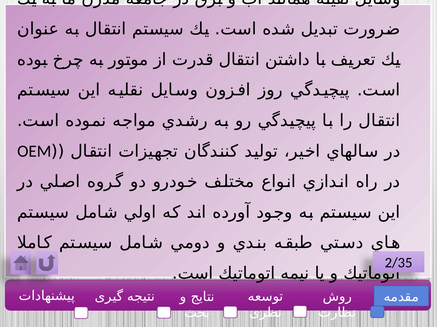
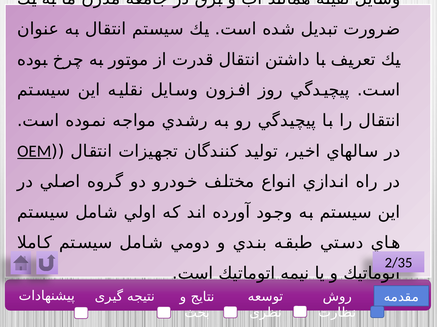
OEM underline: none -> present
